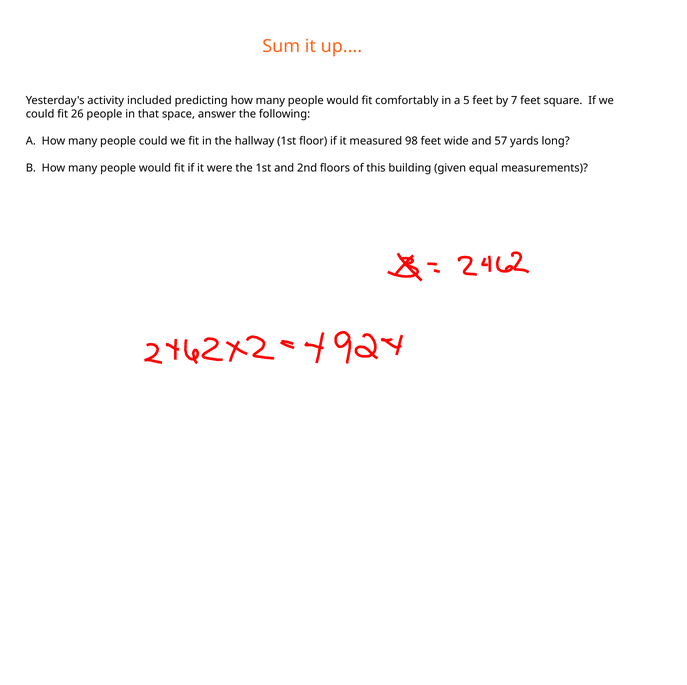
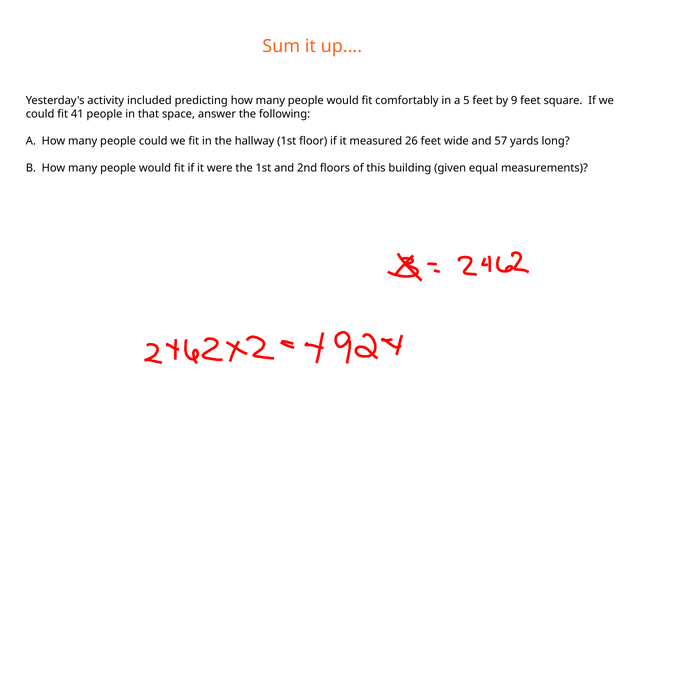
7: 7 -> 9
26: 26 -> 41
98: 98 -> 26
